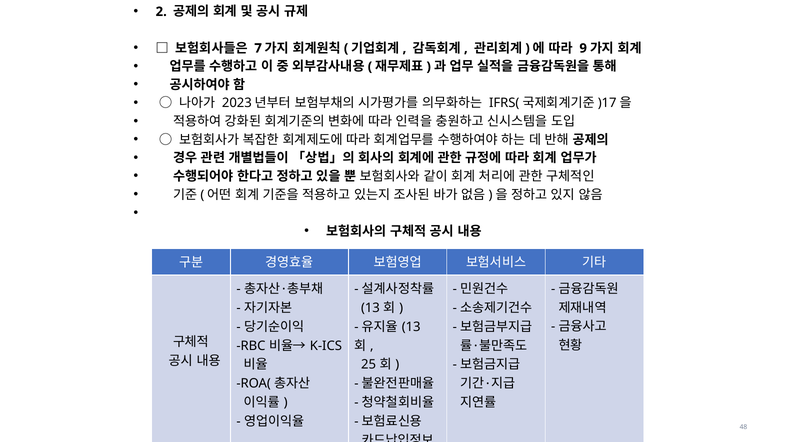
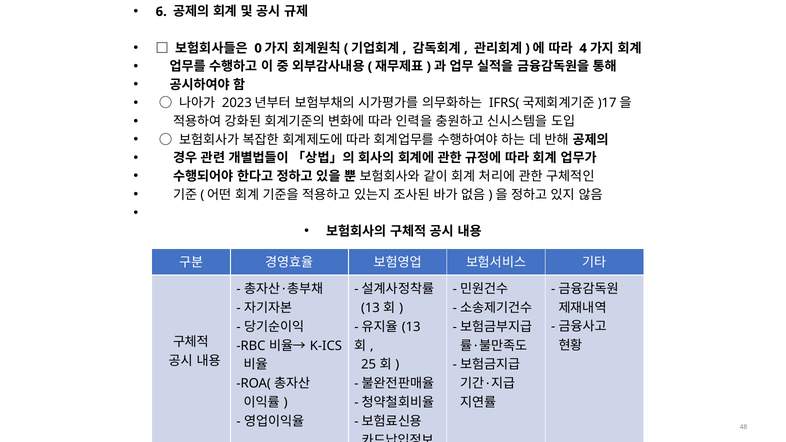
2: 2 -> 6
7: 7 -> 0
9: 9 -> 4
